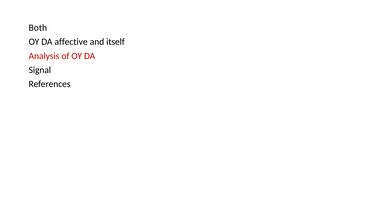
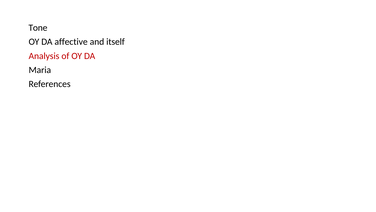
Both: Both -> Tone
Signal: Signal -> Maria
